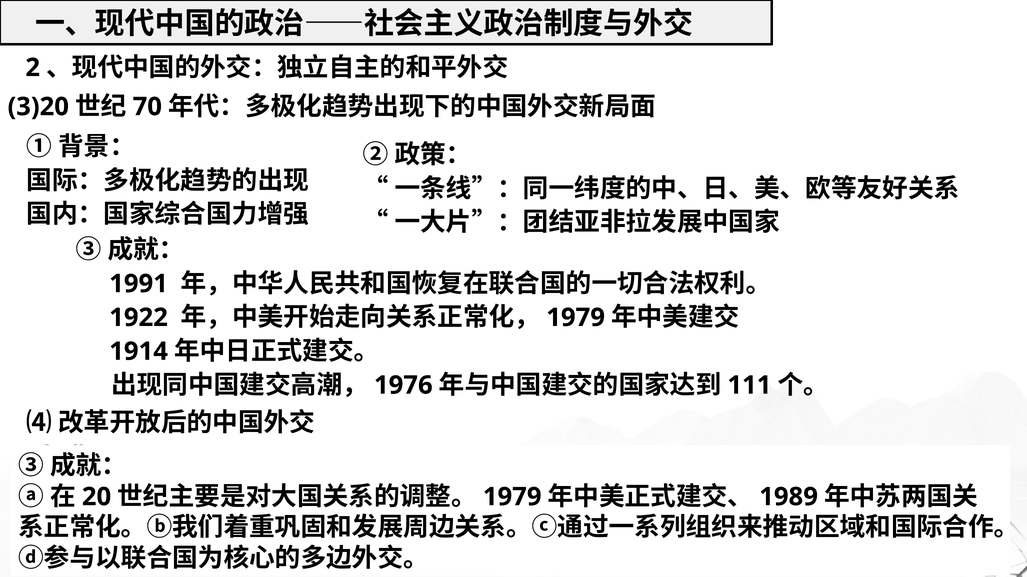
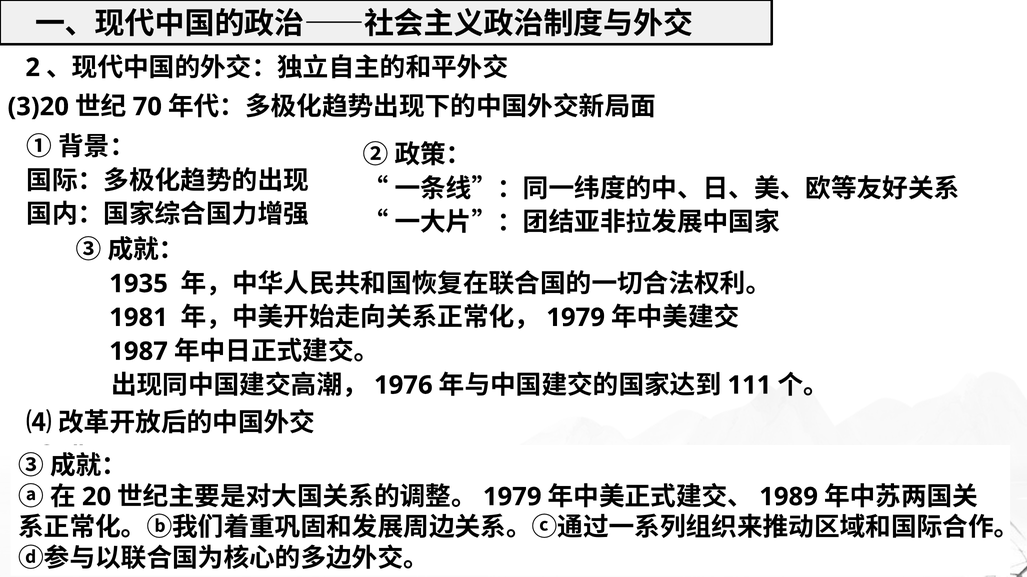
1991: 1991 -> 1935
1922: 1922 -> 1981
1914: 1914 -> 1987
